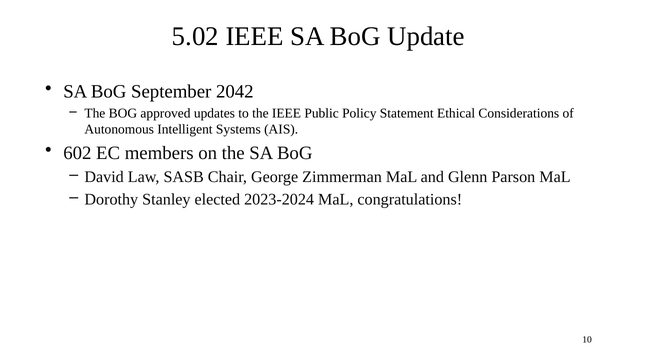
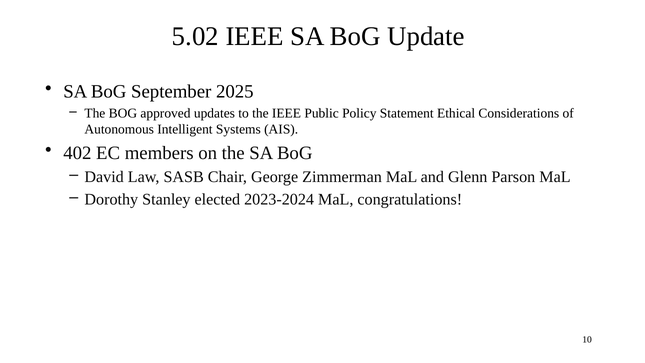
2042: 2042 -> 2025
602: 602 -> 402
